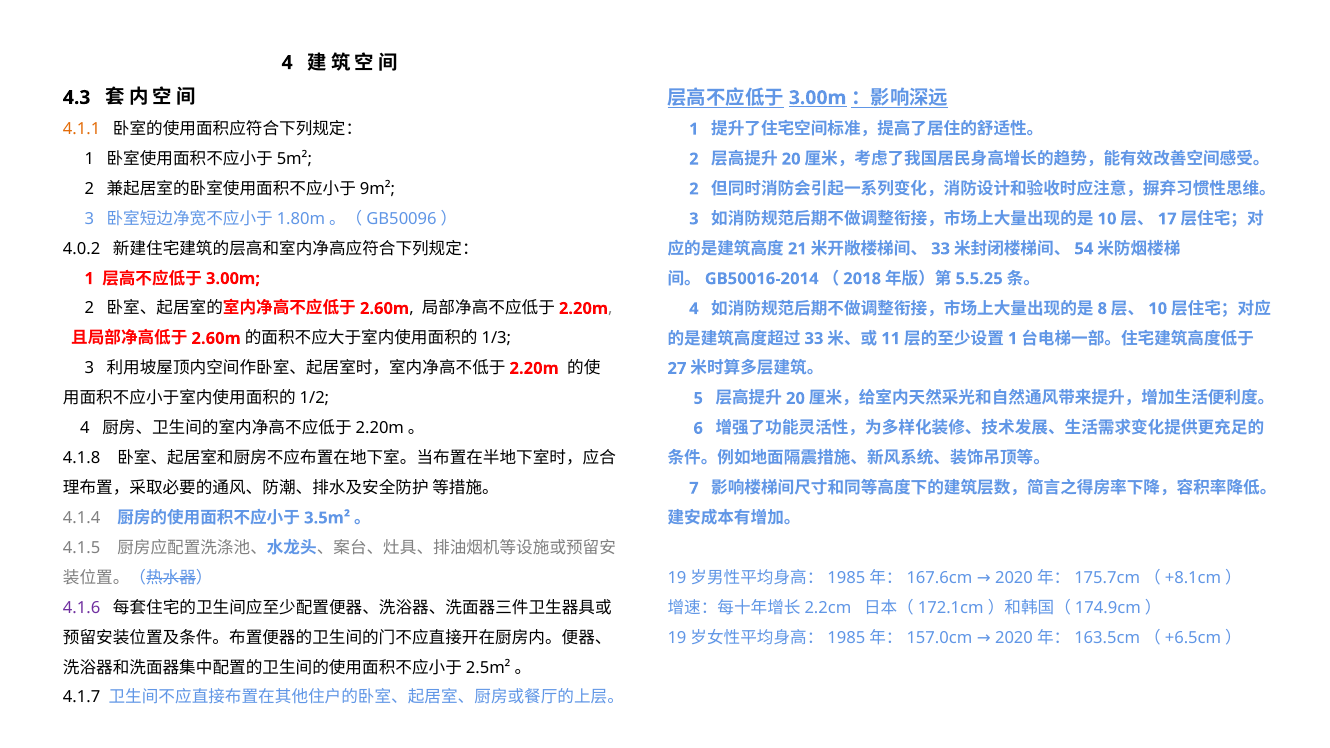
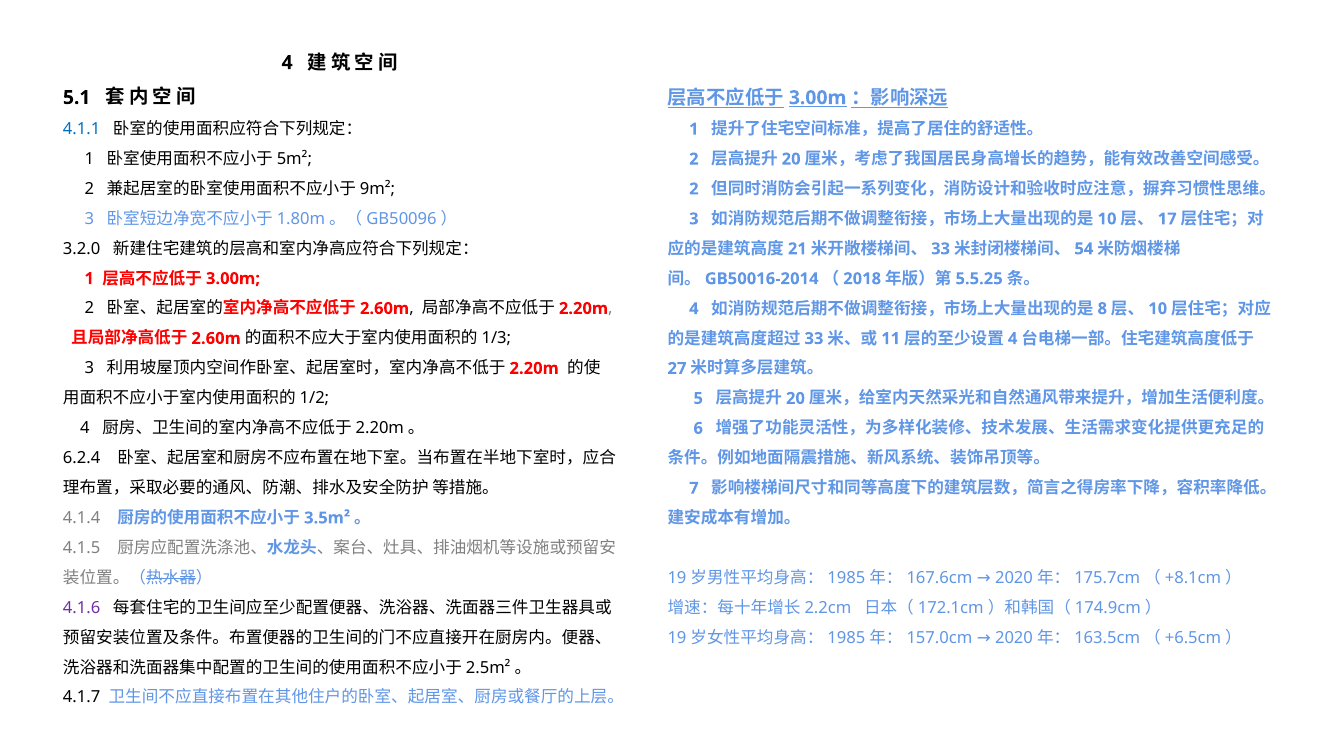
4.3: 4.3 -> 5.1
4.1.1 colour: orange -> blue
4.0.2: 4.0.2 -> 3.2.0
1 at (1013, 339): 1 -> 4
4.1.8: 4.1.8 -> 6.2.4
